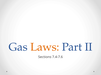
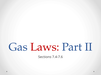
Laws colour: orange -> red
